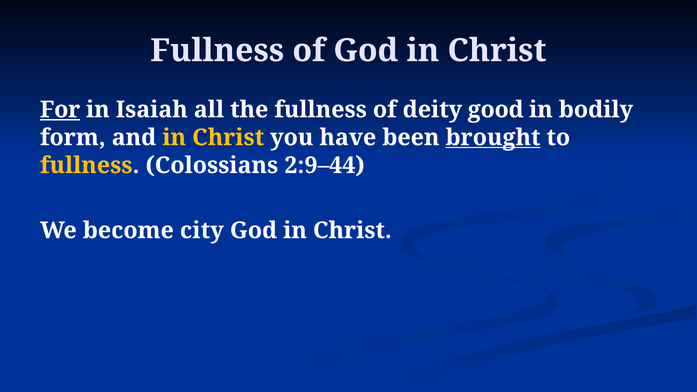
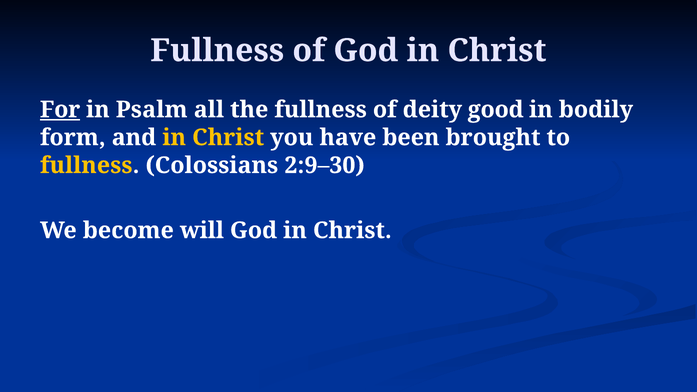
Isaiah: Isaiah -> Psalm
brought underline: present -> none
2:9–44: 2:9–44 -> 2:9–30
city: city -> will
